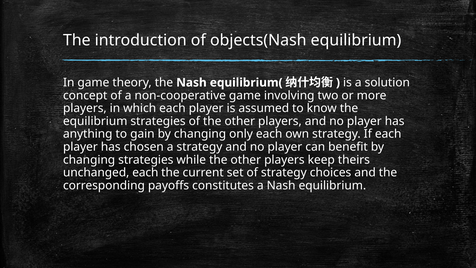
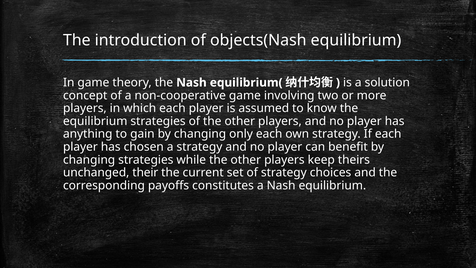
unchanged each: each -> their
